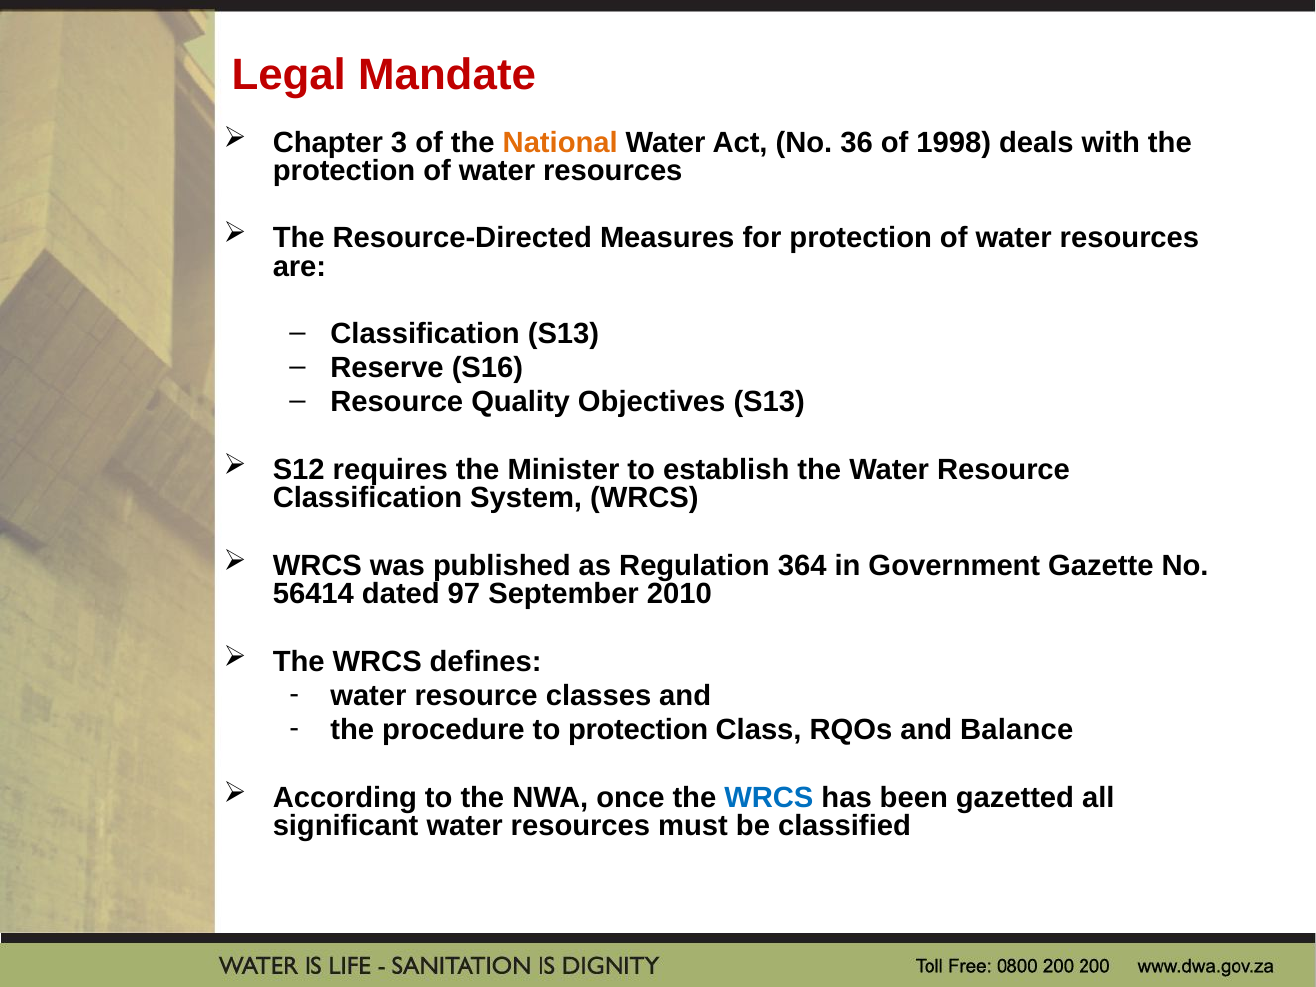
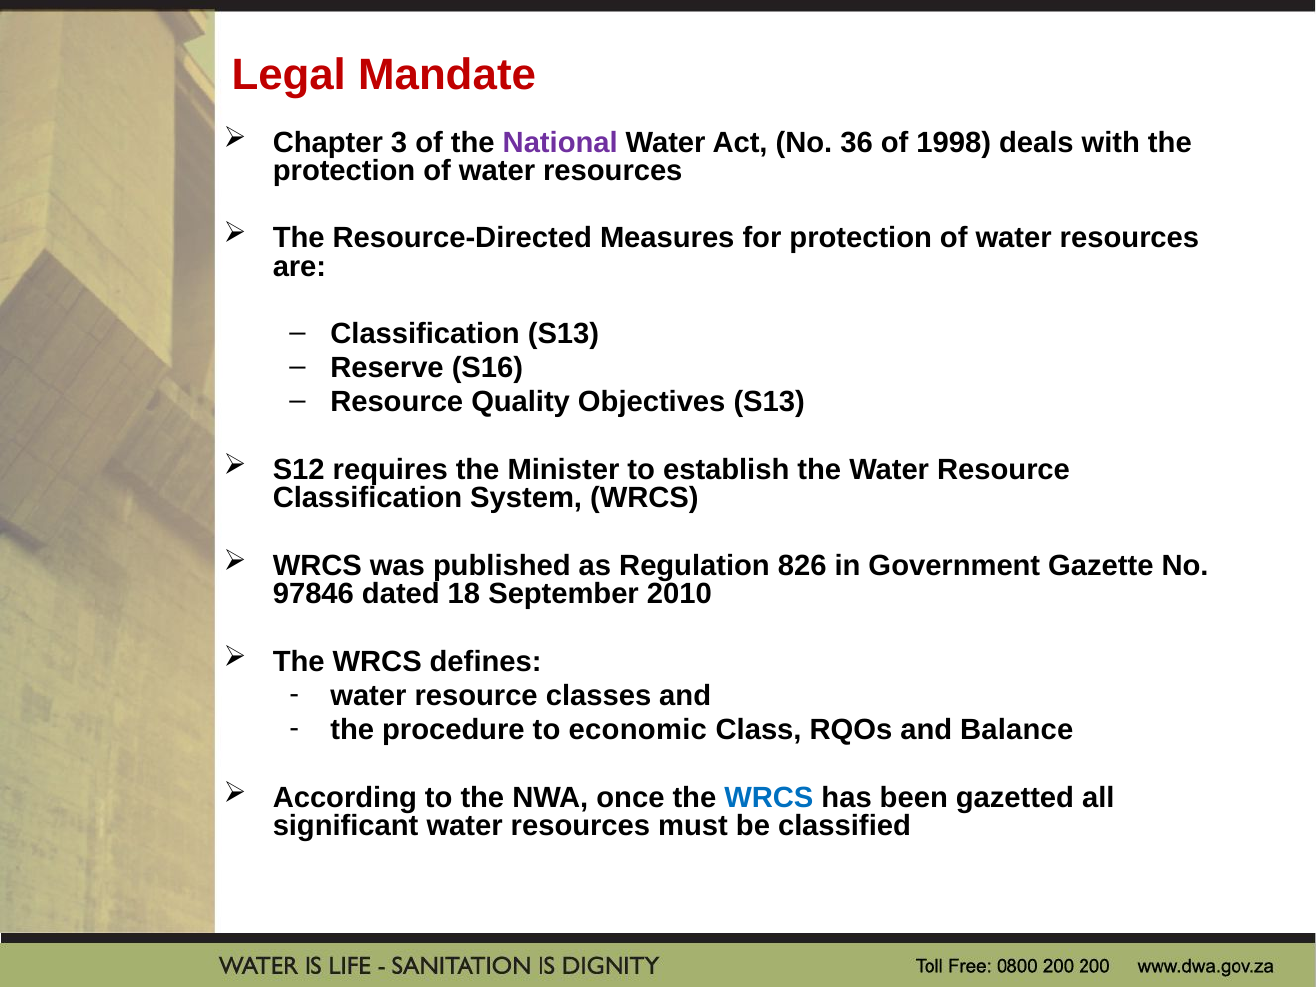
National colour: orange -> purple
364: 364 -> 826
56414: 56414 -> 97846
97: 97 -> 18
to protection: protection -> economic
